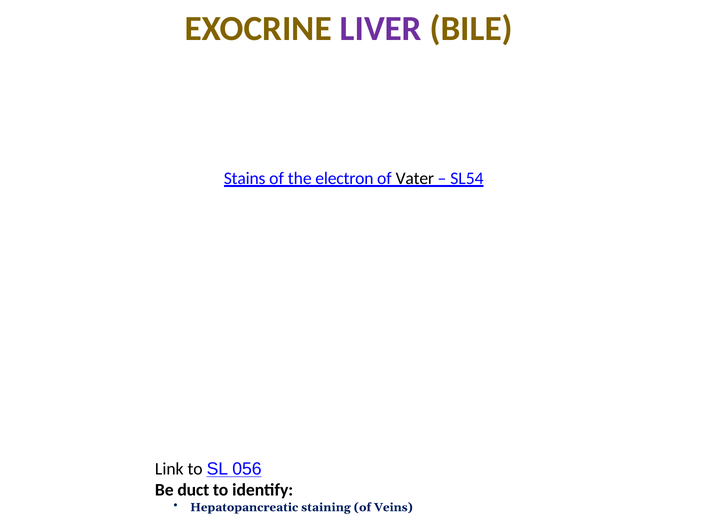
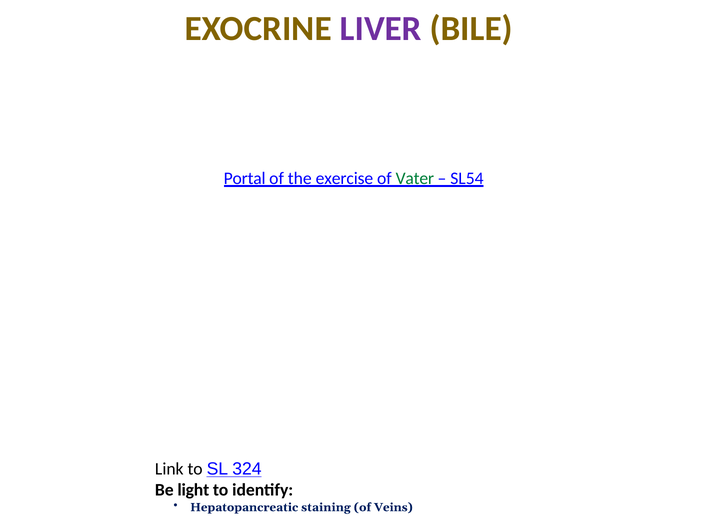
Stains: Stains -> Portal
electron: electron -> exercise
Vater colour: black -> green
056: 056 -> 324
duct: duct -> light
